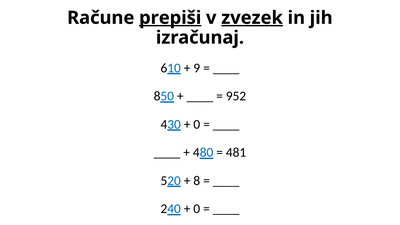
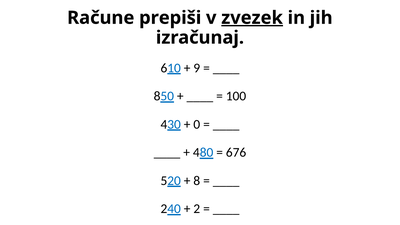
prepiši underline: present -> none
952: 952 -> 100
481: 481 -> 676
0 at (197, 209): 0 -> 2
